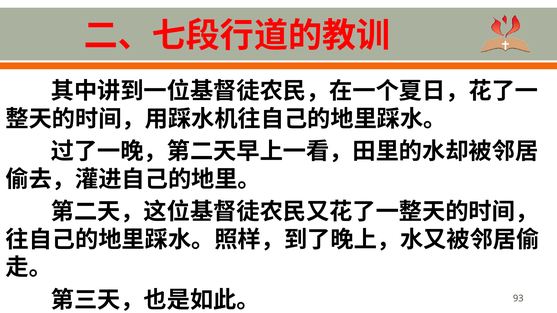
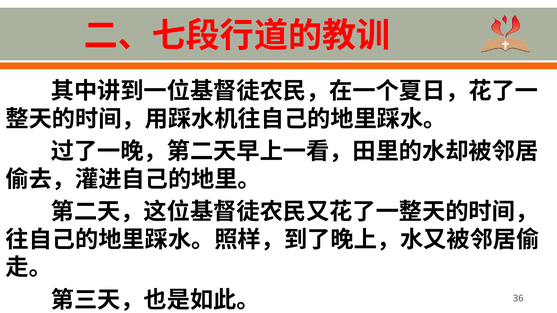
93: 93 -> 36
